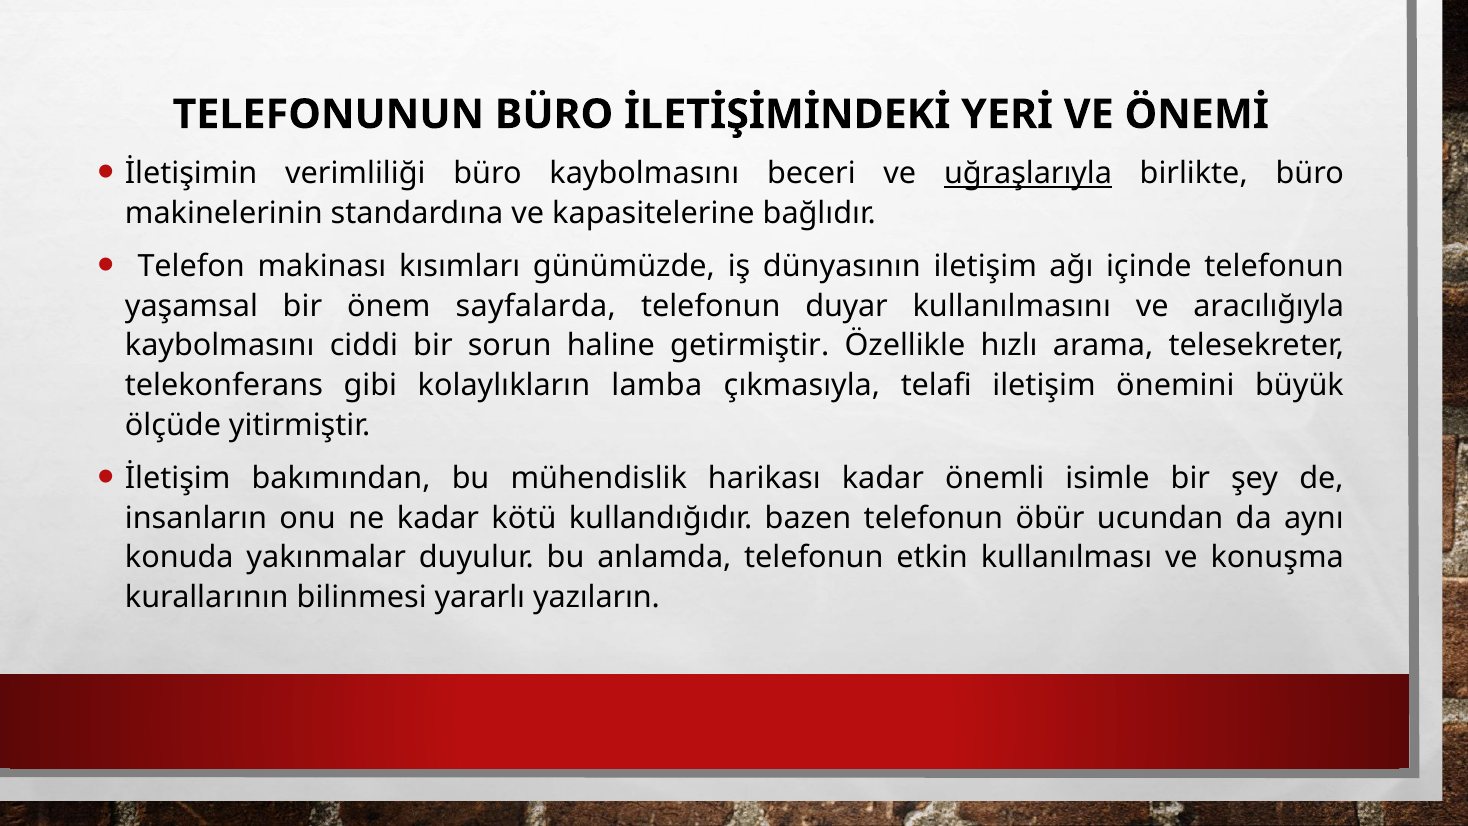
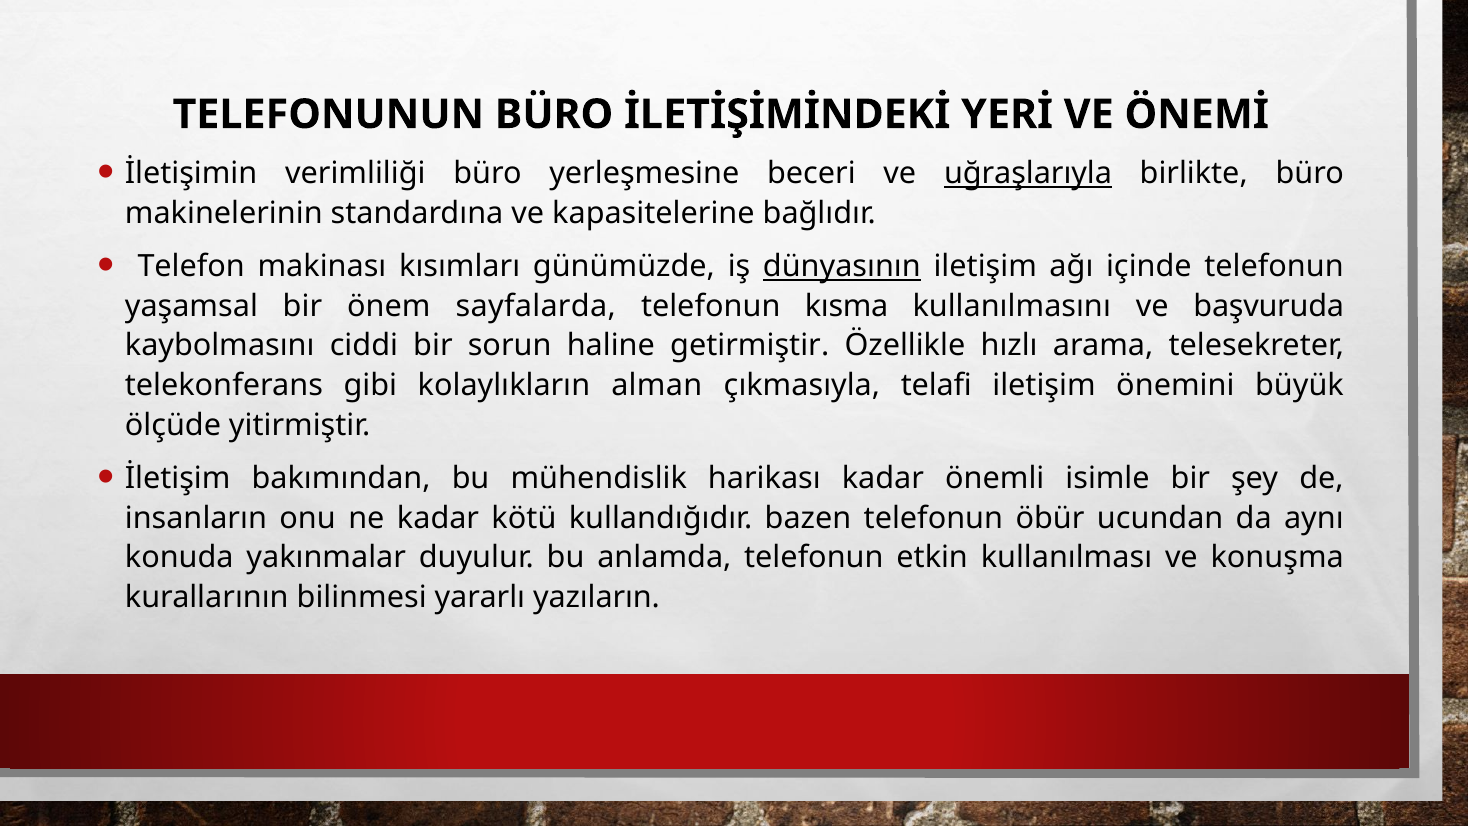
büro kaybolmasını: kaybolmasını -> yerleşmesine
dünyasının underline: none -> present
duyar: duyar -> kısma
aracılığıyla: aracılığıyla -> başvuruda
lamba: lamba -> alman
